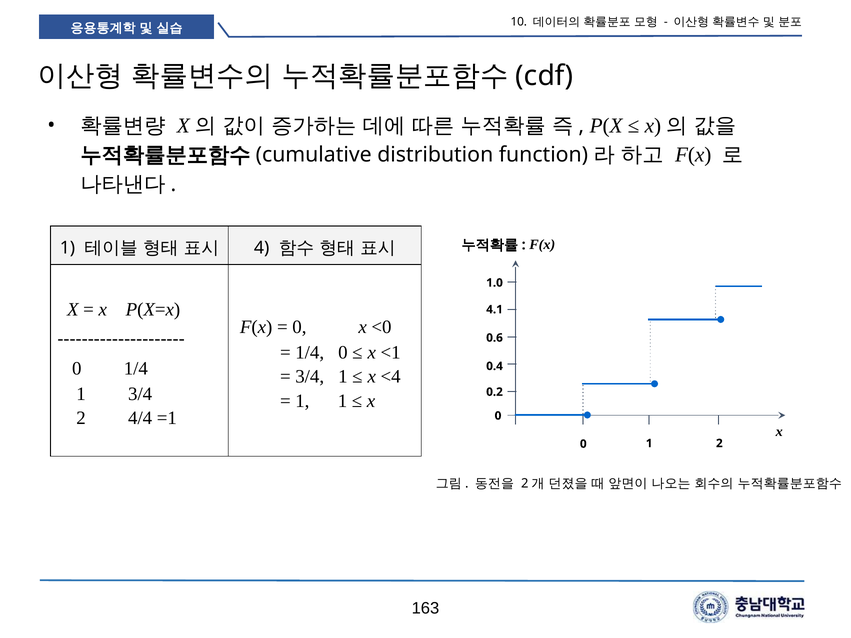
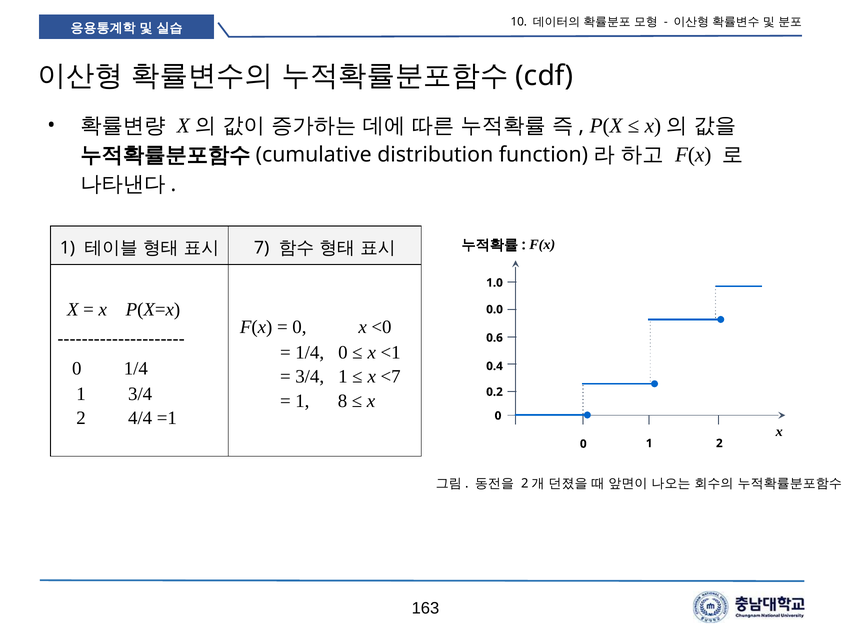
4: 4 -> 7
4.1: 4.1 -> 0.0
<4: <4 -> <7
1 1: 1 -> 8
